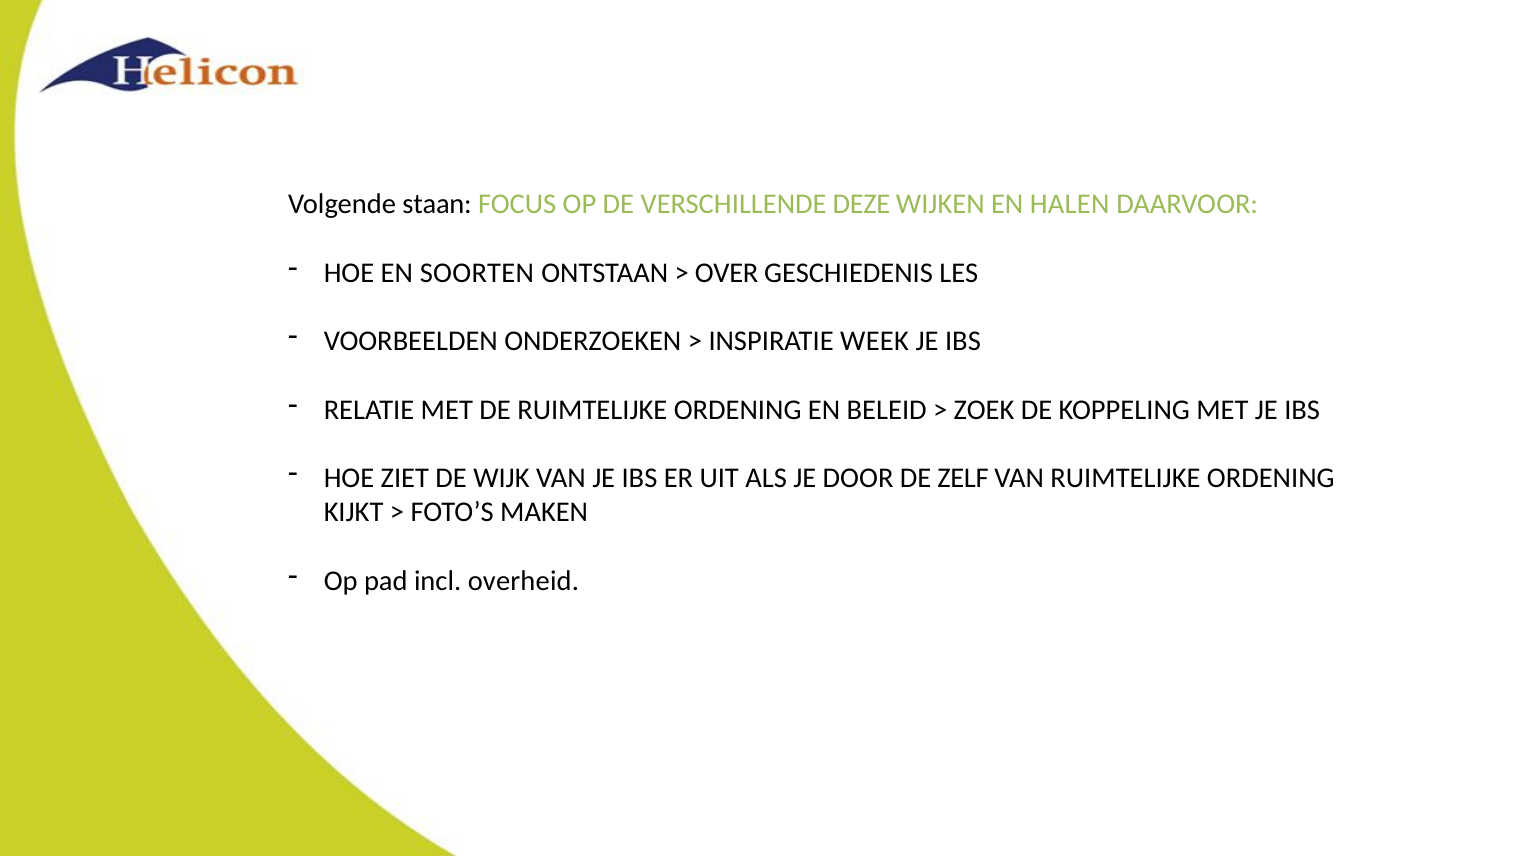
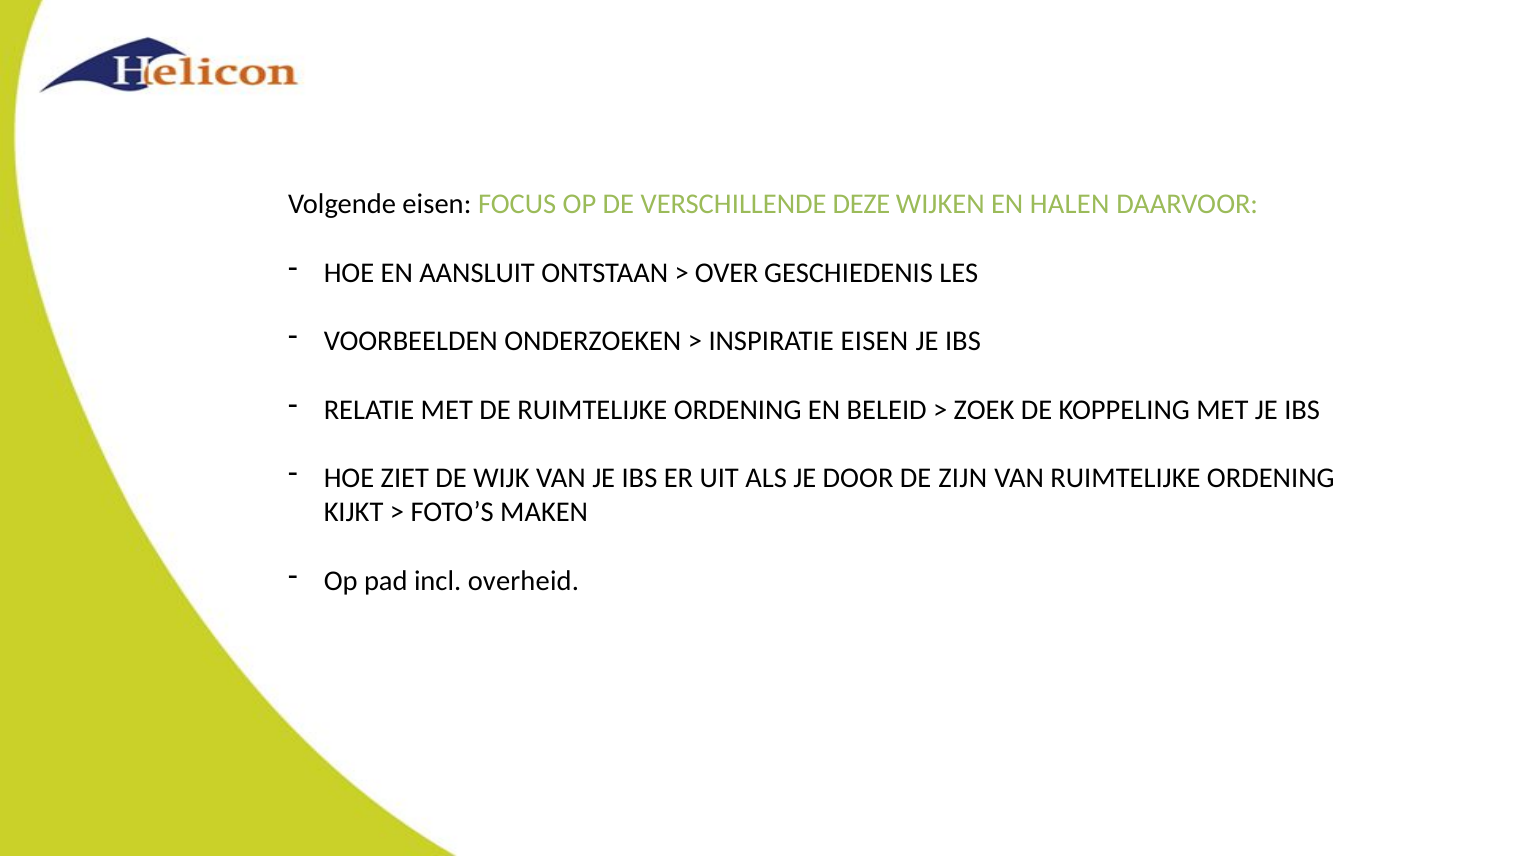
Volgende staan: staan -> eisen
SOORTEN: SOORTEN -> AANSLUIT
INSPIRATIE WEEK: WEEK -> EISEN
ZELF: ZELF -> ZIJN
